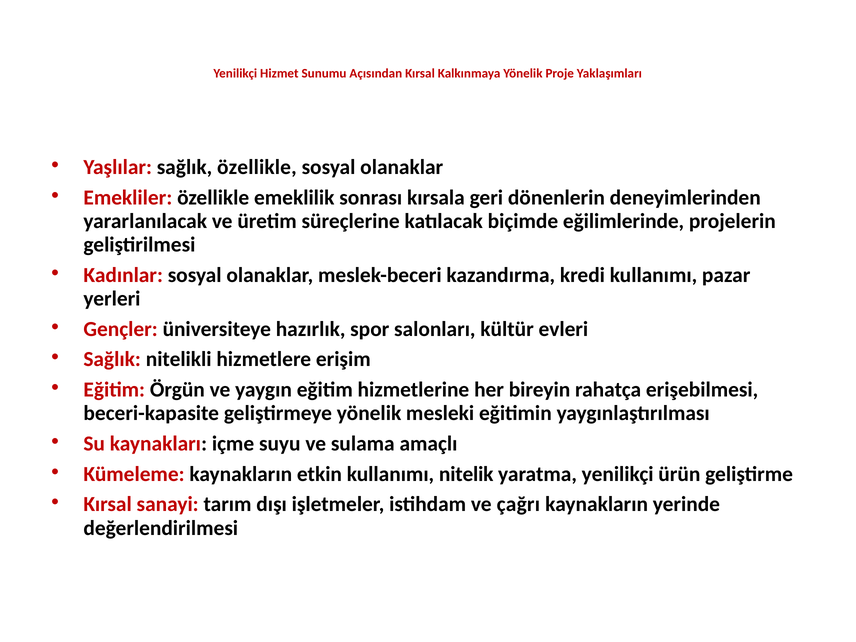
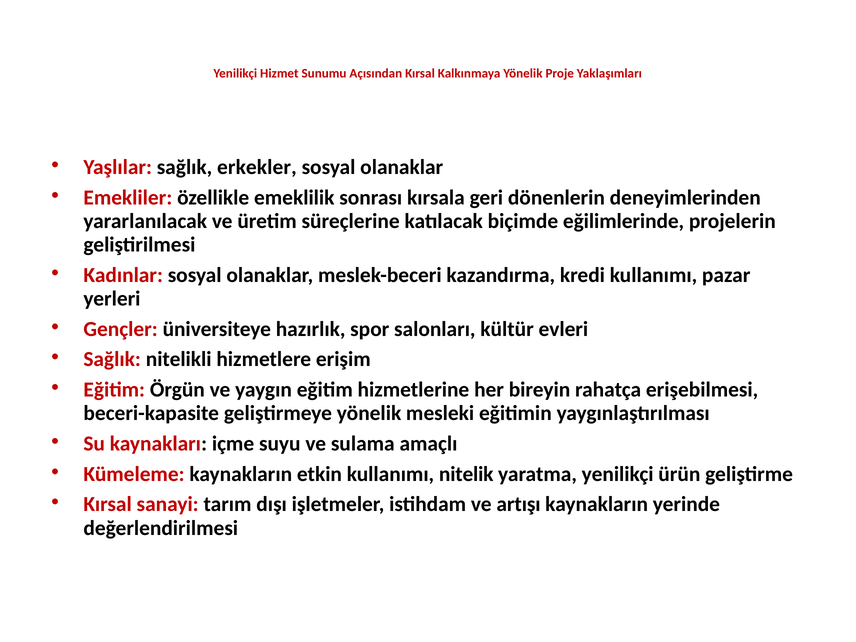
sağlık özellikle: özellikle -> erkekler
çağrı: çağrı -> artışı
